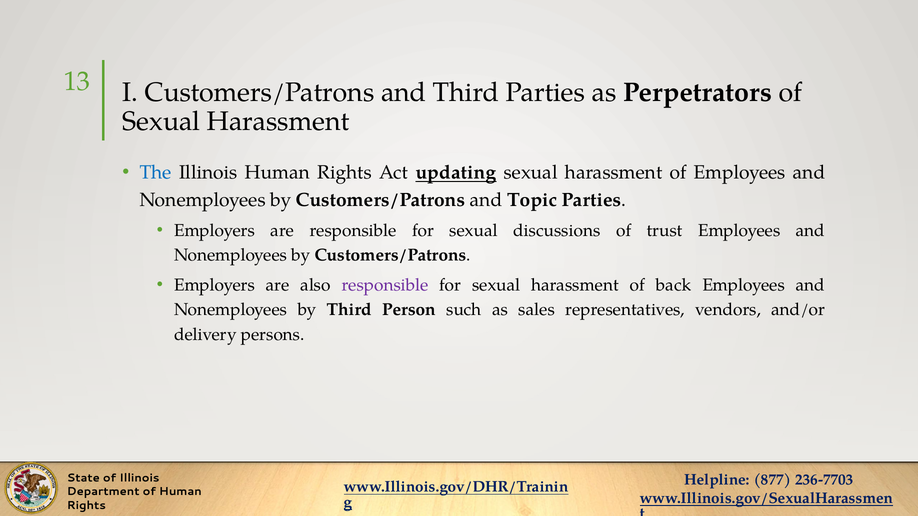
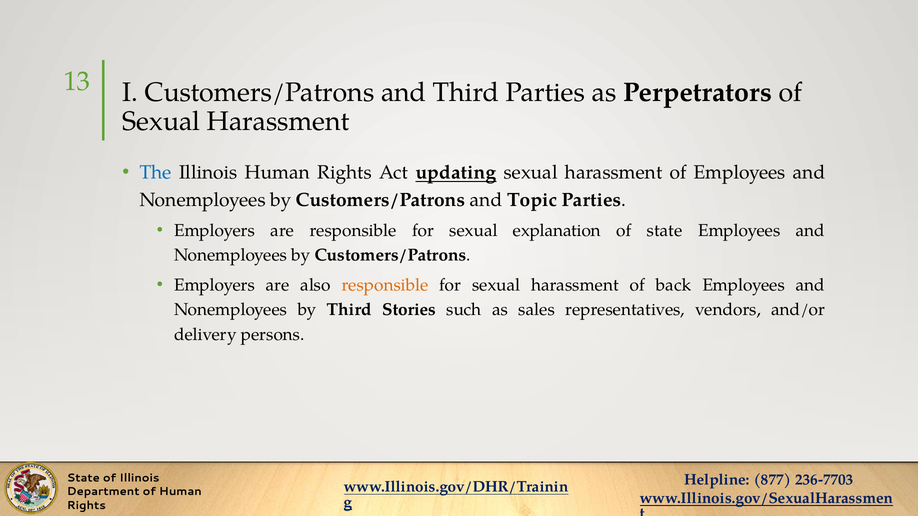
discussions: discussions -> explanation
of trust: trust -> state
responsible at (385, 285) colour: purple -> orange
Person: Person -> Stories
